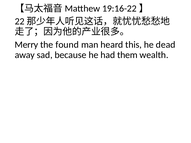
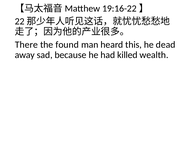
Merry: Merry -> There
them: them -> killed
